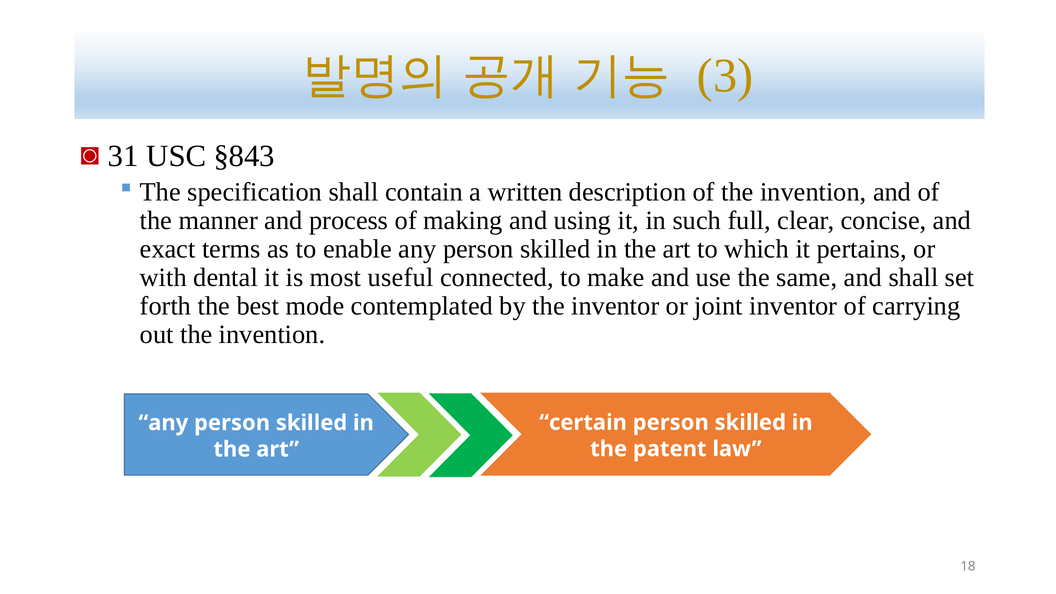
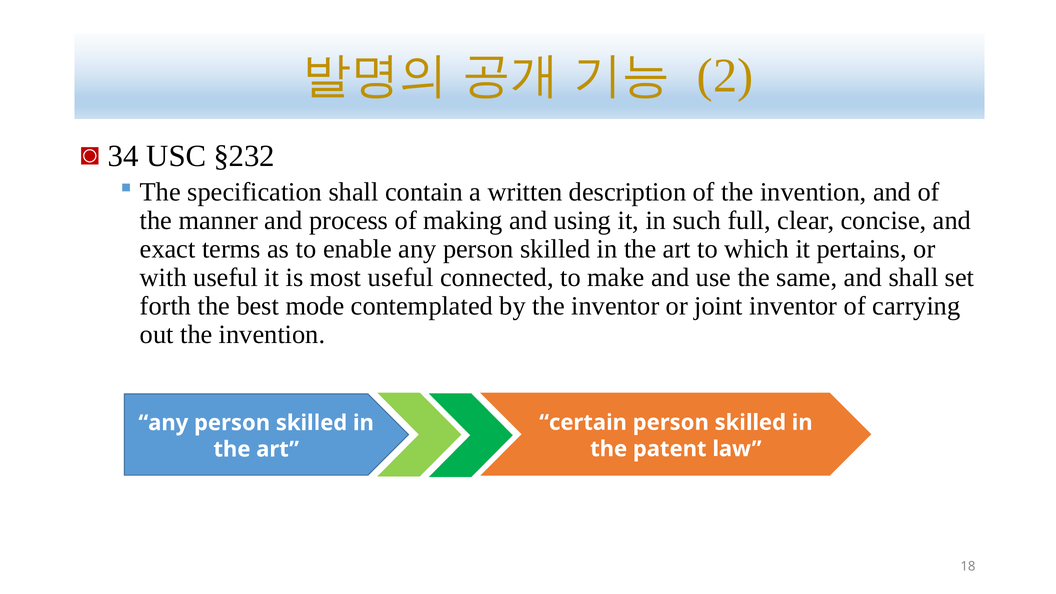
3: 3 -> 2
31: 31 -> 34
§843: §843 -> §232
with dental: dental -> useful
